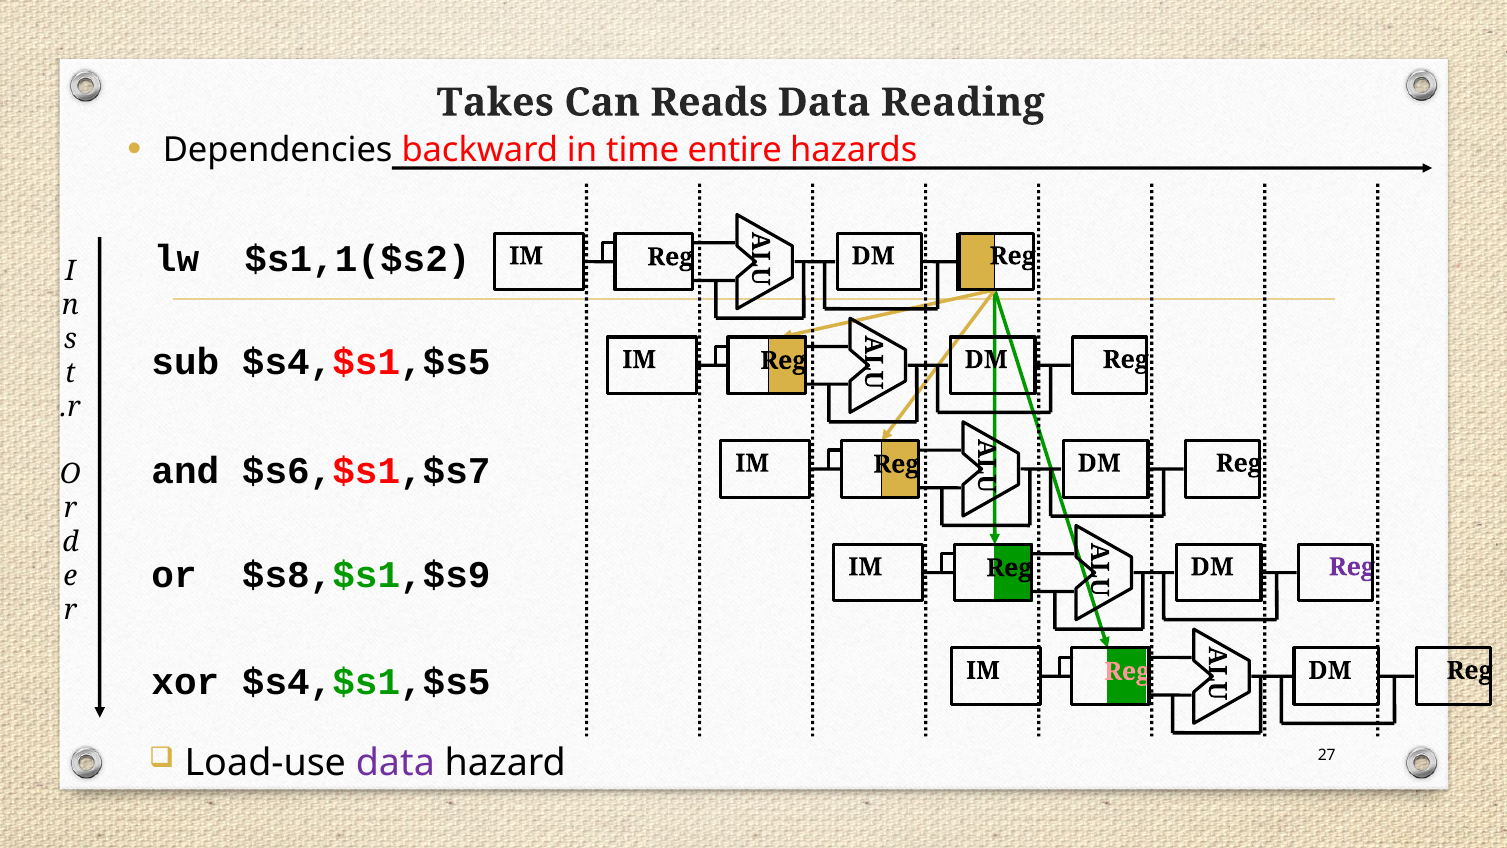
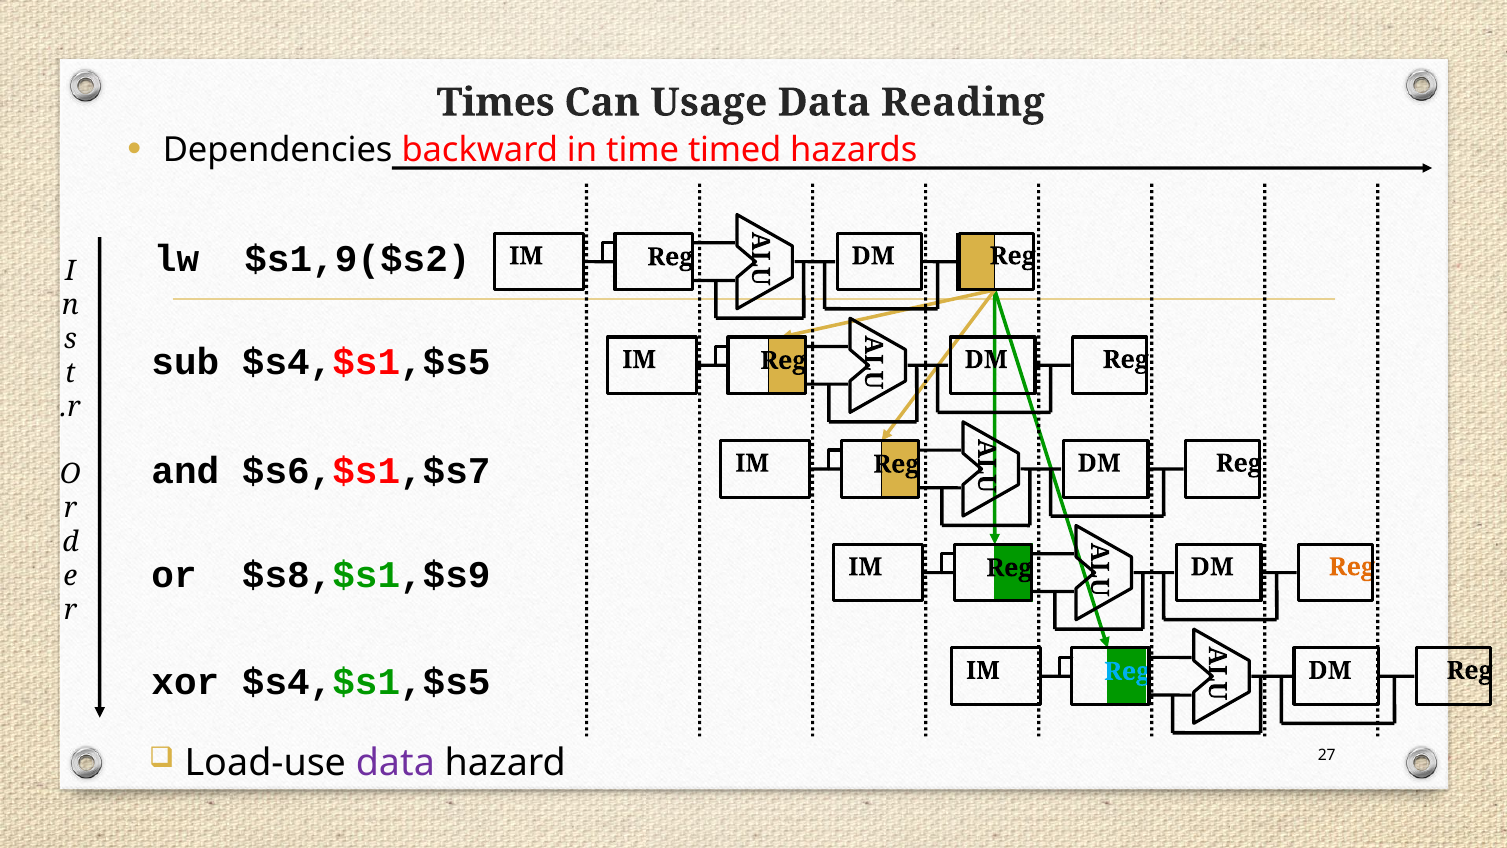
Takes: Takes -> Times
Reads: Reads -> Usage
entire: entire -> timed
$s1,1($s2: $s1,1($s2 -> $s1,9($s2
Reg at (1352, 567) colour: purple -> orange
Reg at (1127, 671) colour: pink -> light blue
